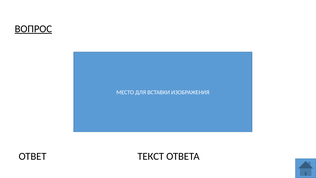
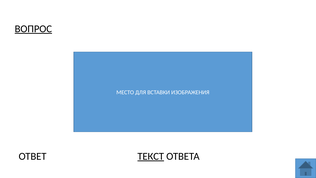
ТЕКСТ underline: none -> present
